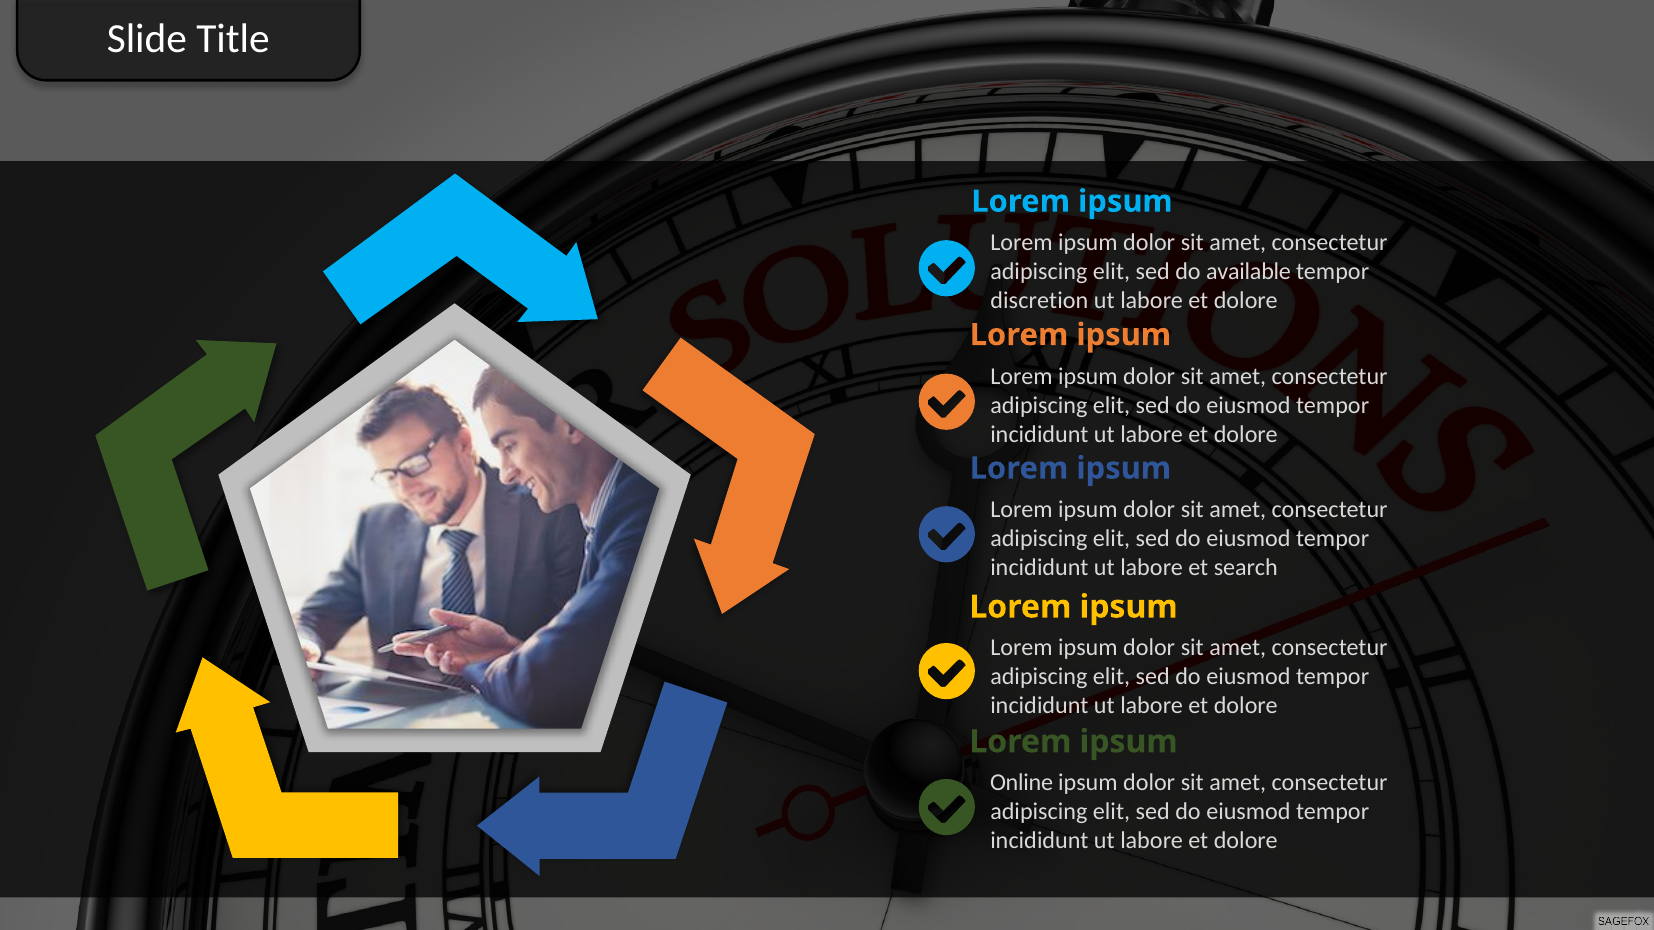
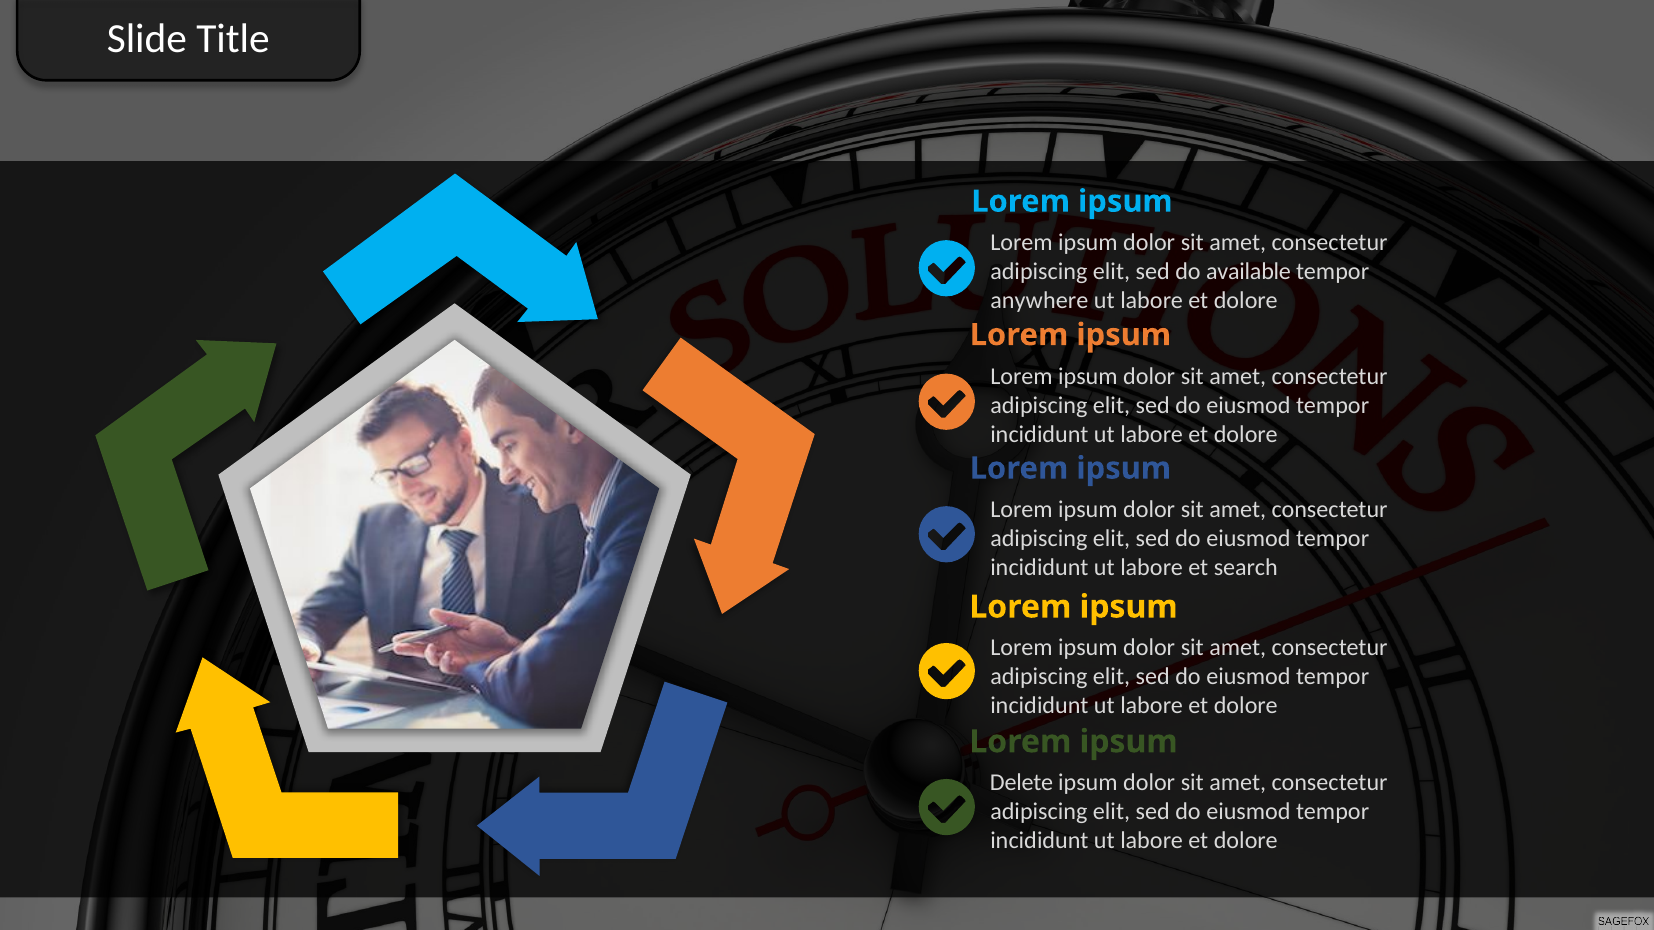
discretion: discretion -> anywhere
Online: Online -> Delete
